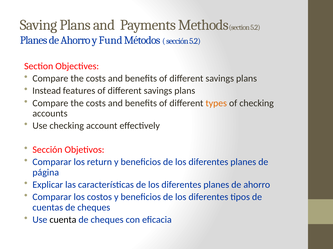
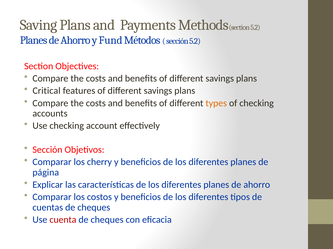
Instead: Instead -> Critical
return: return -> cherry
cuenta colour: black -> red
